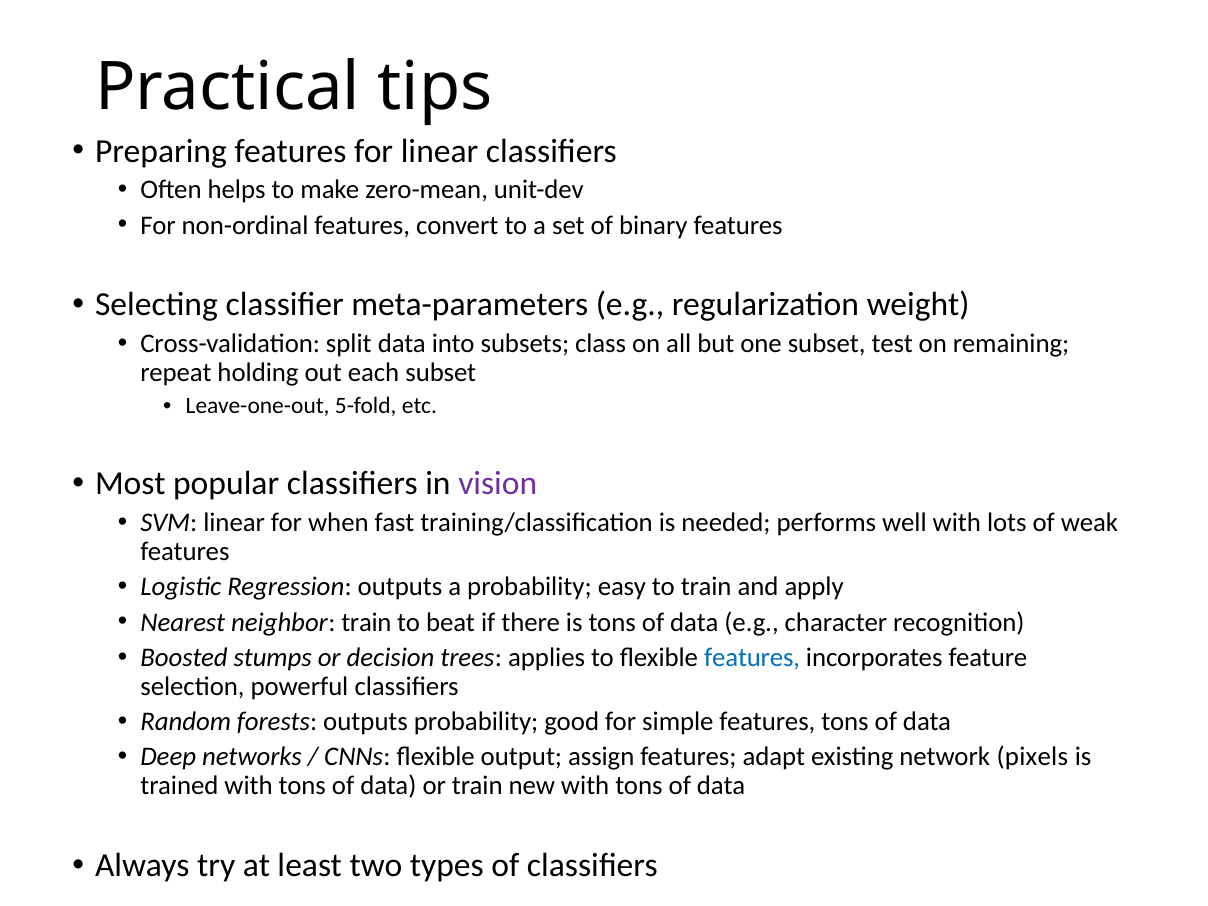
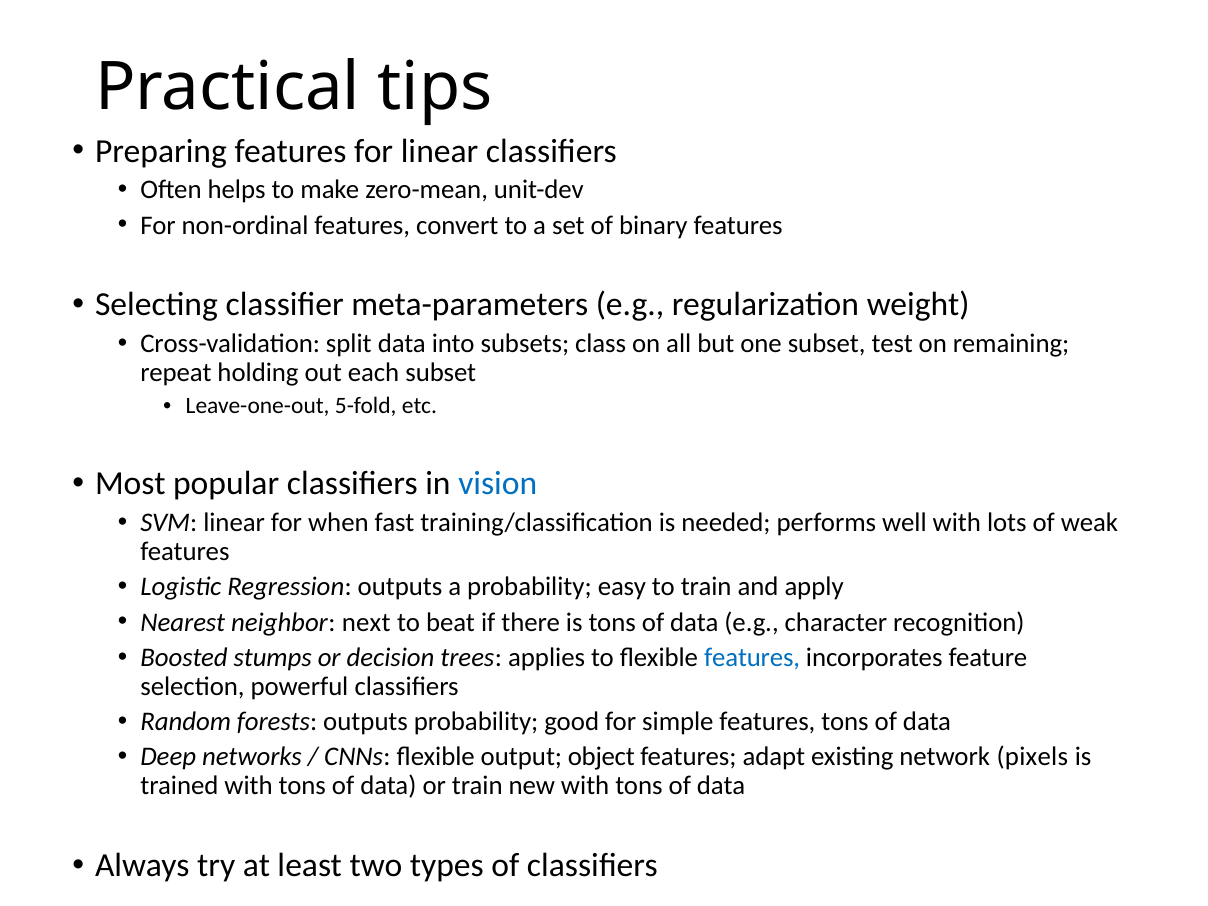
vision colour: purple -> blue
neighbor train: train -> next
assign: assign -> object
